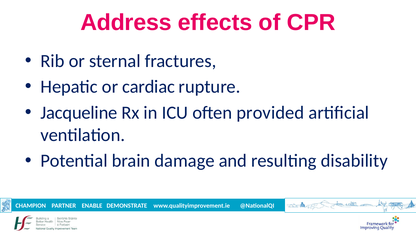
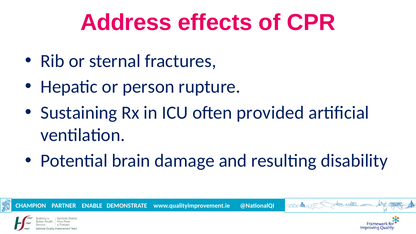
cardiac: cardiac -> person
Jacqueline: Jacqueline -> Sustaining
